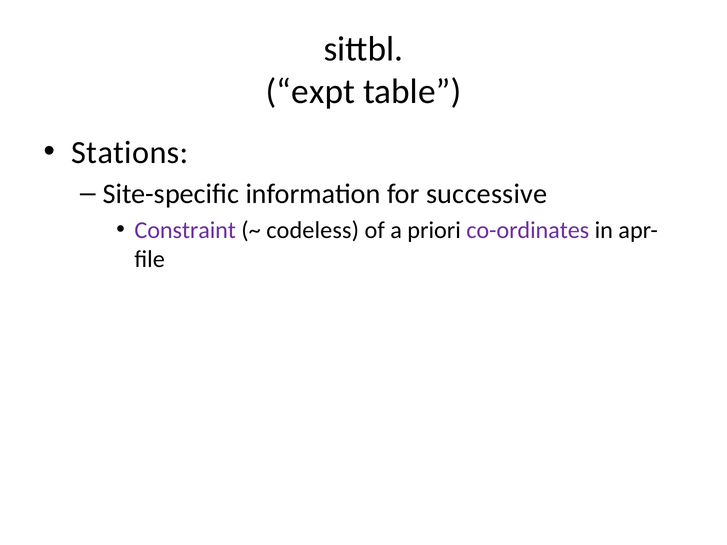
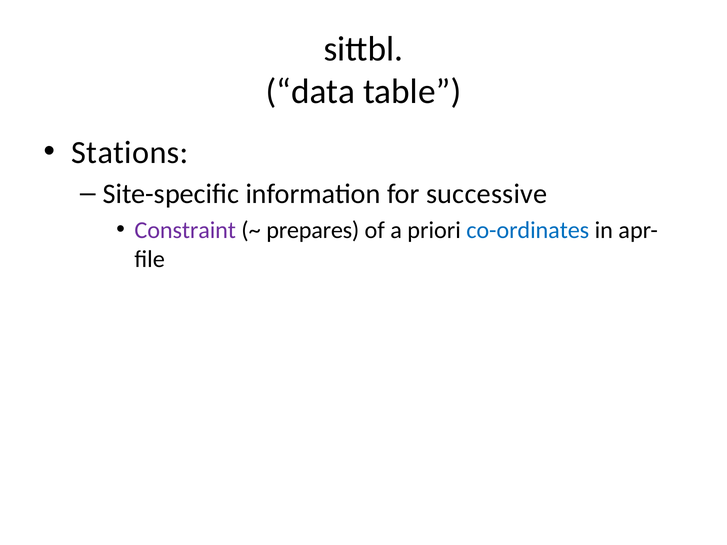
expt: expt -> data
codeless: codeless -> prepares
co-ordinates colour: purple -> blue
